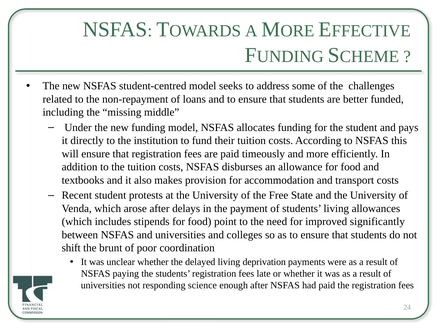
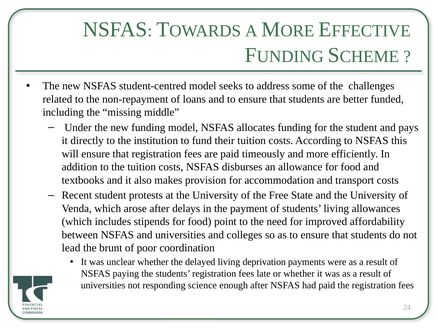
significantly: significantly -> affordability
shift: shift -> lead
